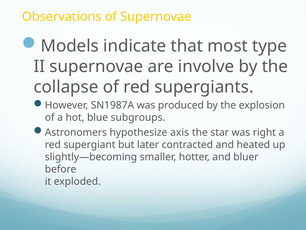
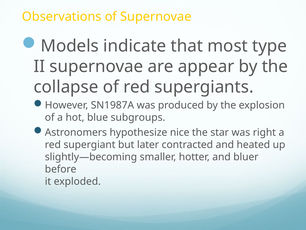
involve: involve -> appear
axis: axis -> nice
